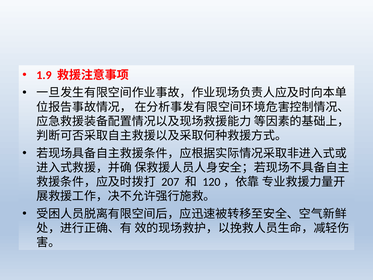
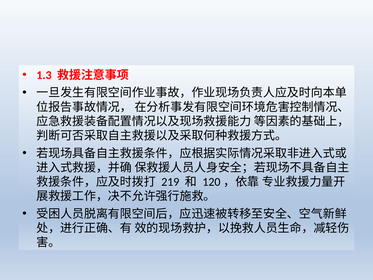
1.9: 1.9 -> 1.3
207: 207 -> 219
